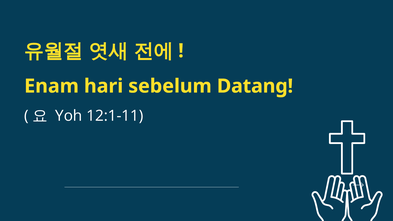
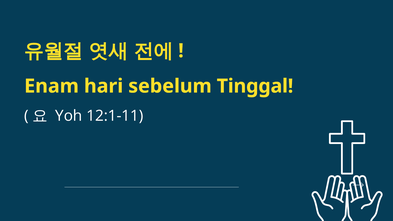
Datang: Datang -> Tinggal
